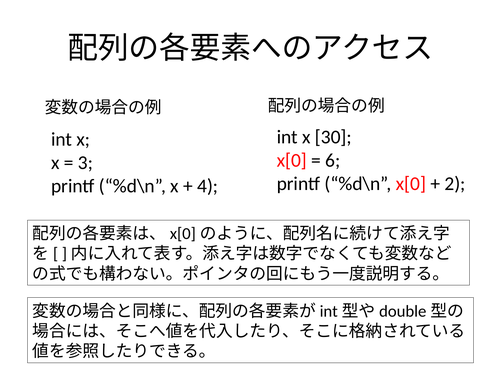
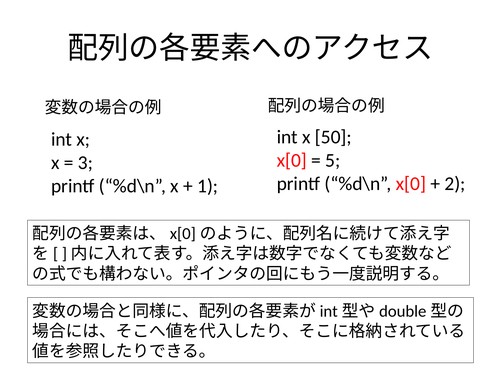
30: 30 -> 50
6: 6 -> 5
4: 4 -> 1
